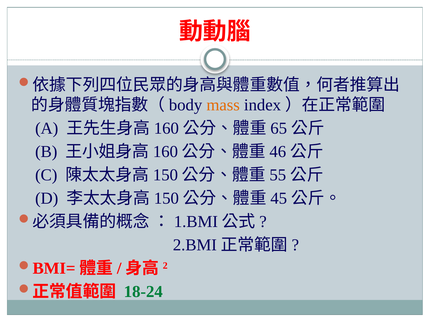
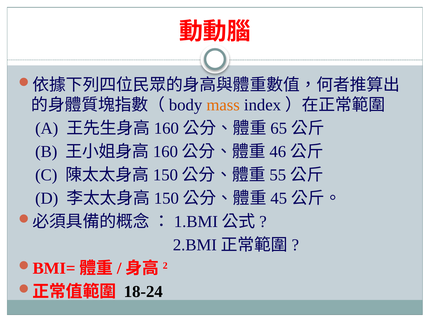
18-24 colour: green -> black
